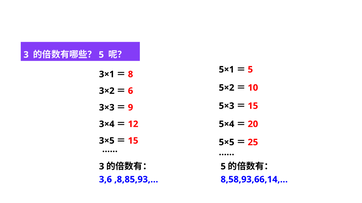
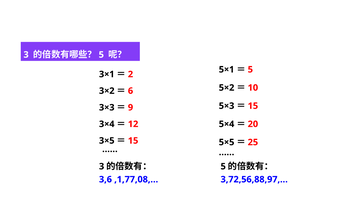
8: 8 -> 2
,8,85,93,…: ,8,85,93,… -> ,1,77,08,…
8,58,93,66,14,…: 8,58,93,66,14,… -> 3,72,56,88,97,…
